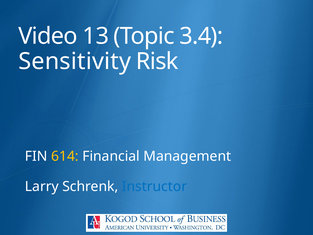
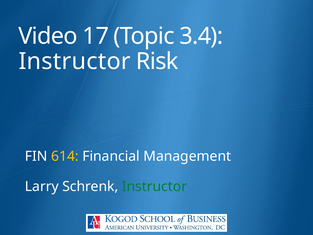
13: 13 -> 17
Sensitivity at (75, 61): Sensitivity -> Instructor
Instructor at (154, 186) colour: blue -> green
